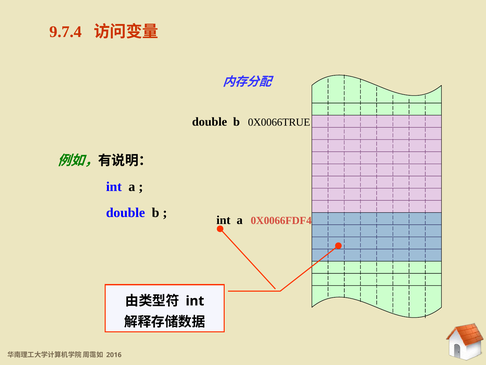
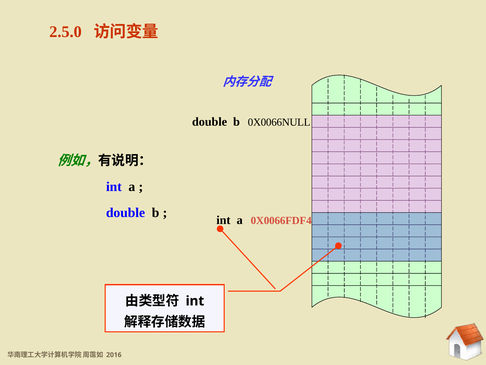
9.7.4: 9.7.4 -> 2.5.0
0X0066TRUE: 0X0066TRUE -> 0X0066NULL
